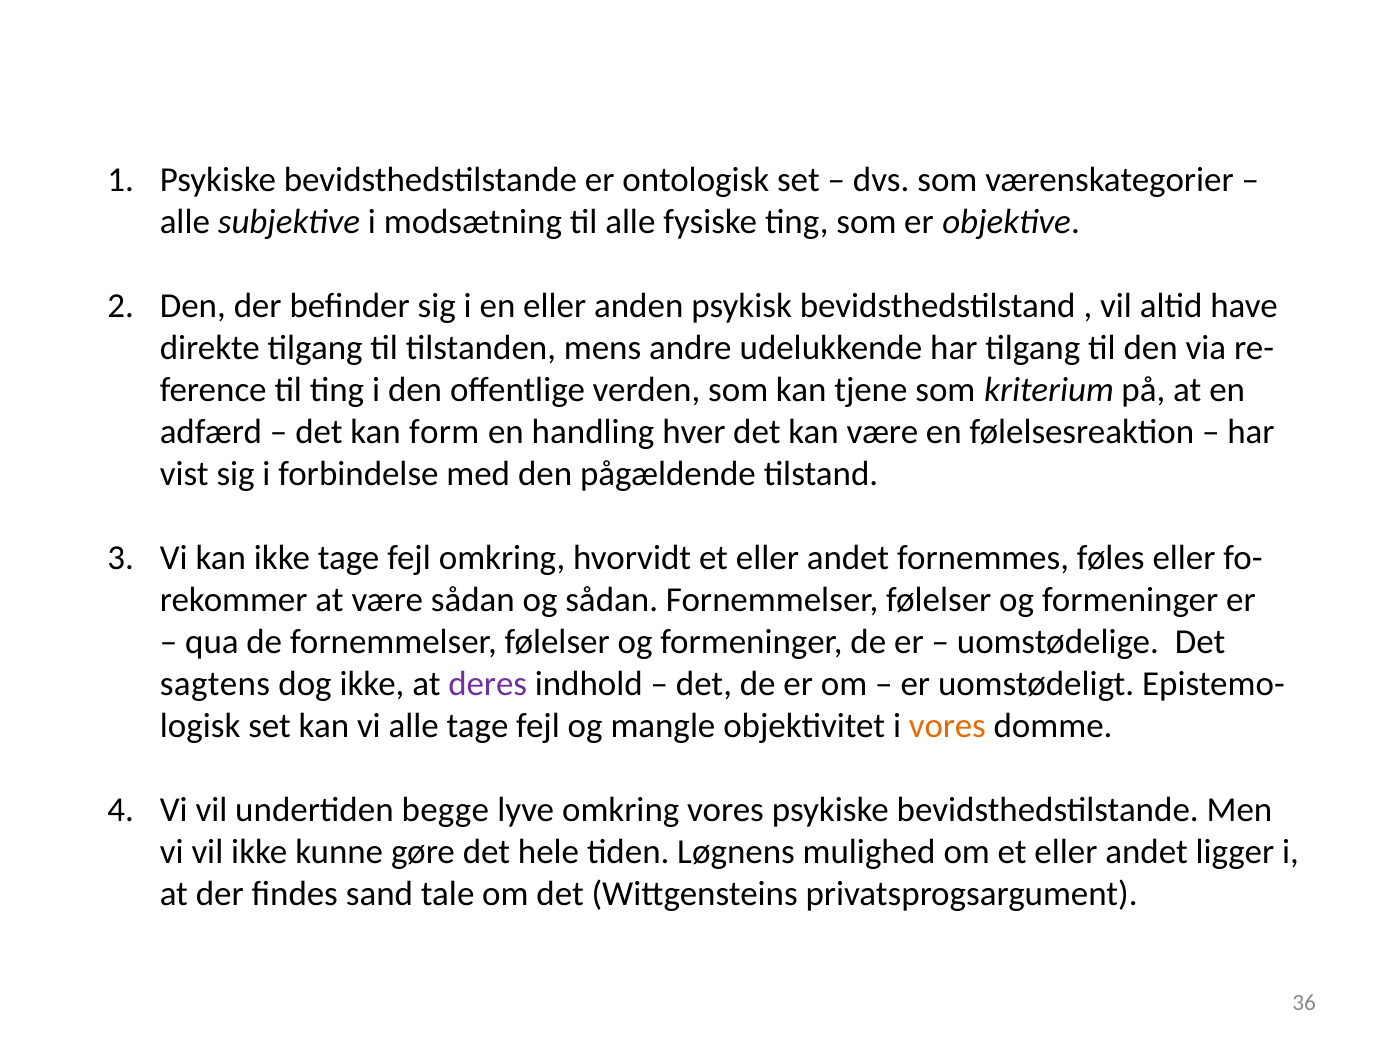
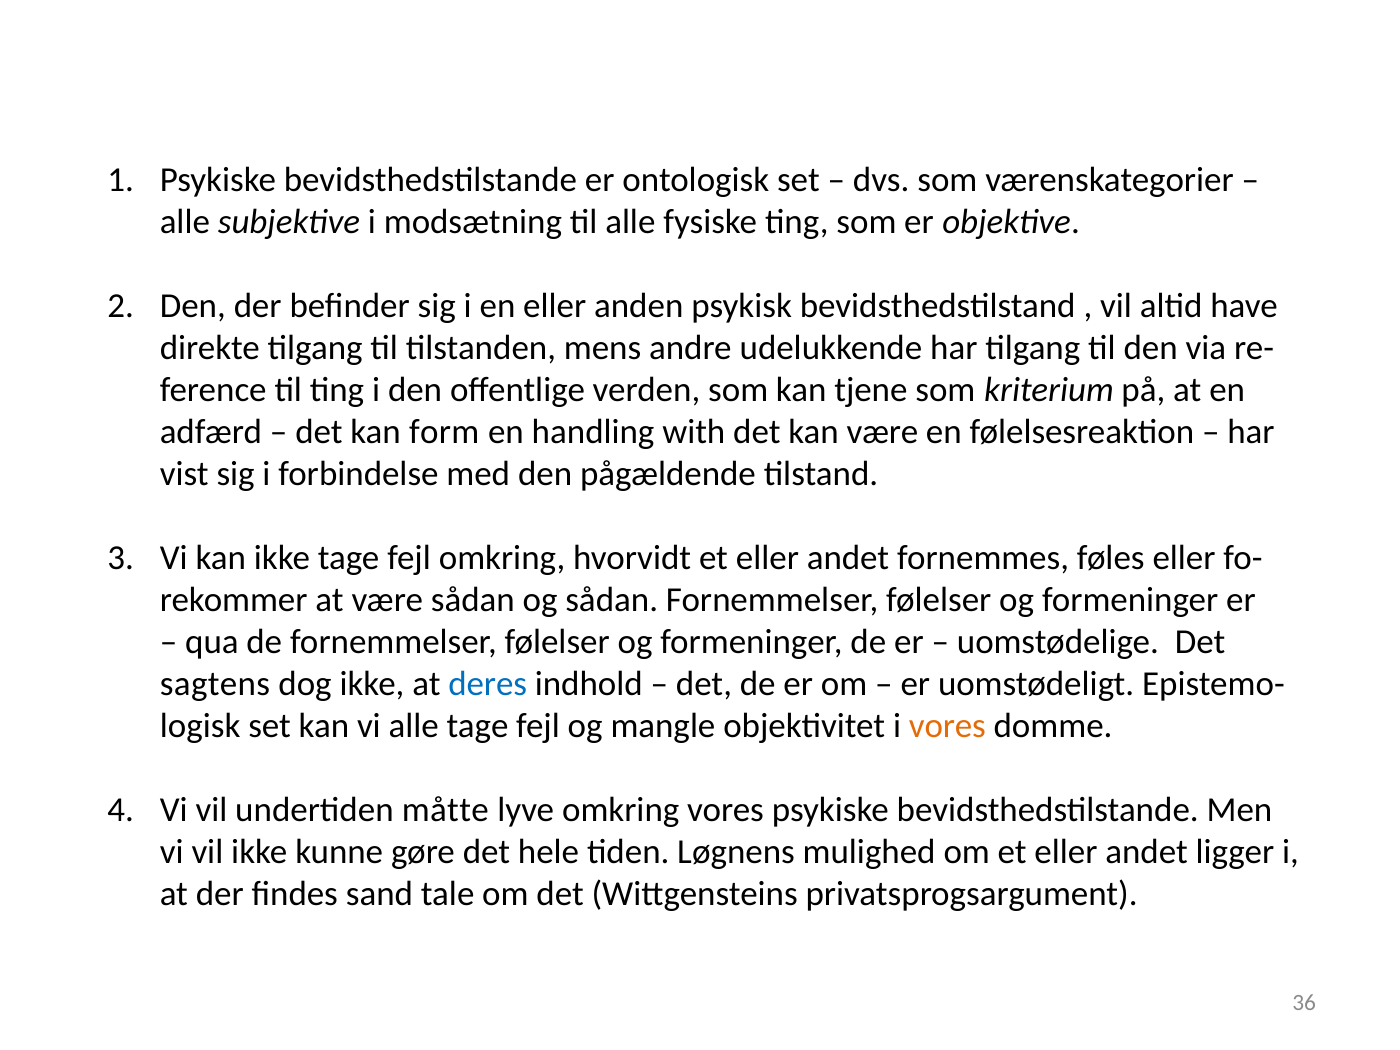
hver: hver -> with
deres colour: purple -> blue
begge: begge -> måtte
